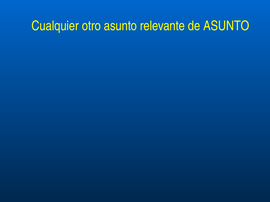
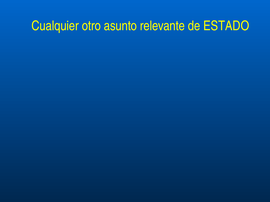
de ASUNTO: ASUNTO -> ESTADO
